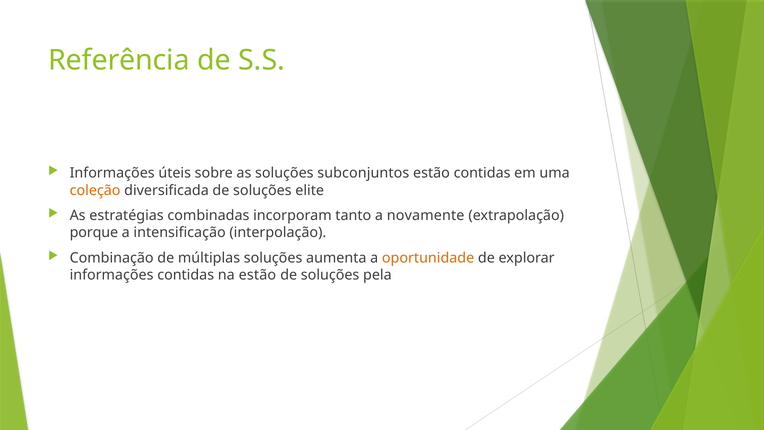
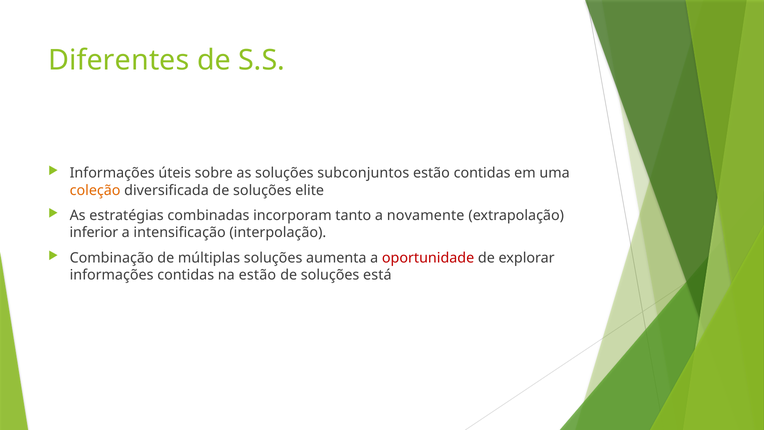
Referência: Referência -> Diferentes
porque: porque -> inferior
oportunidade colour: orange -> red
pela: pela -> está
